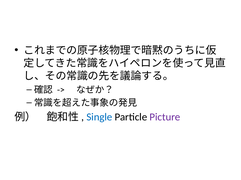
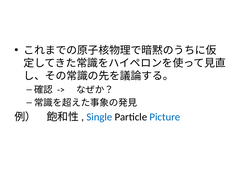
Picture colour: purple -> blue
